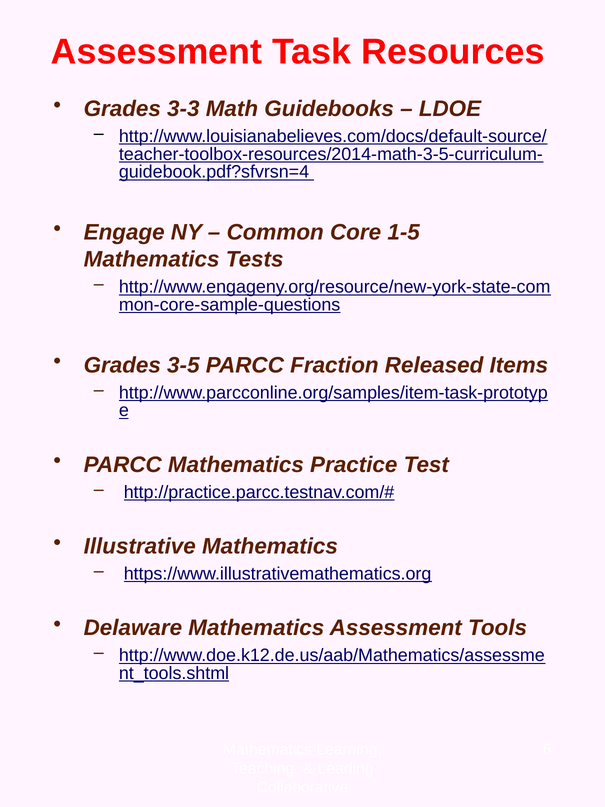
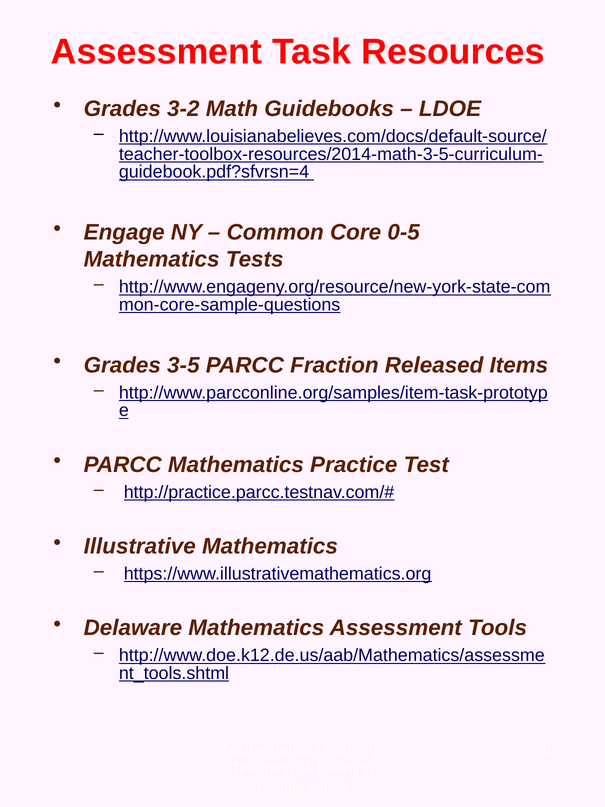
3-3: 3-3 -> 3-2
1-5: 1-5 -> 0-5
